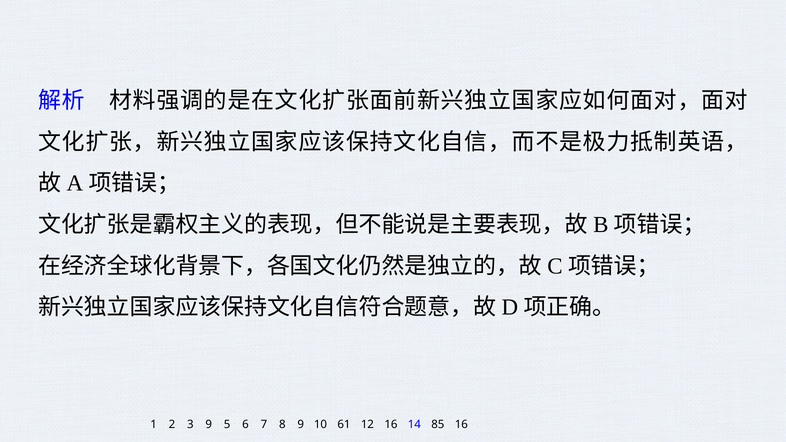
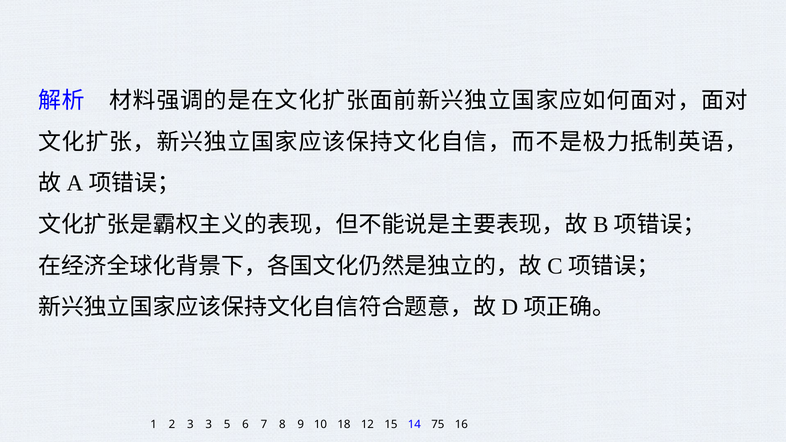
3 9: 9 -> 3
61: 61 -> 18
12 16: 16 -> 15
85: 85 -> 75
